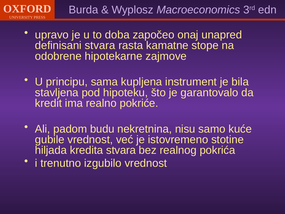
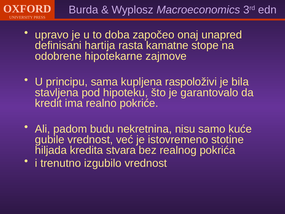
definisani stvara: stvara -> hartija
instrument: instrument -> raspoloživi
